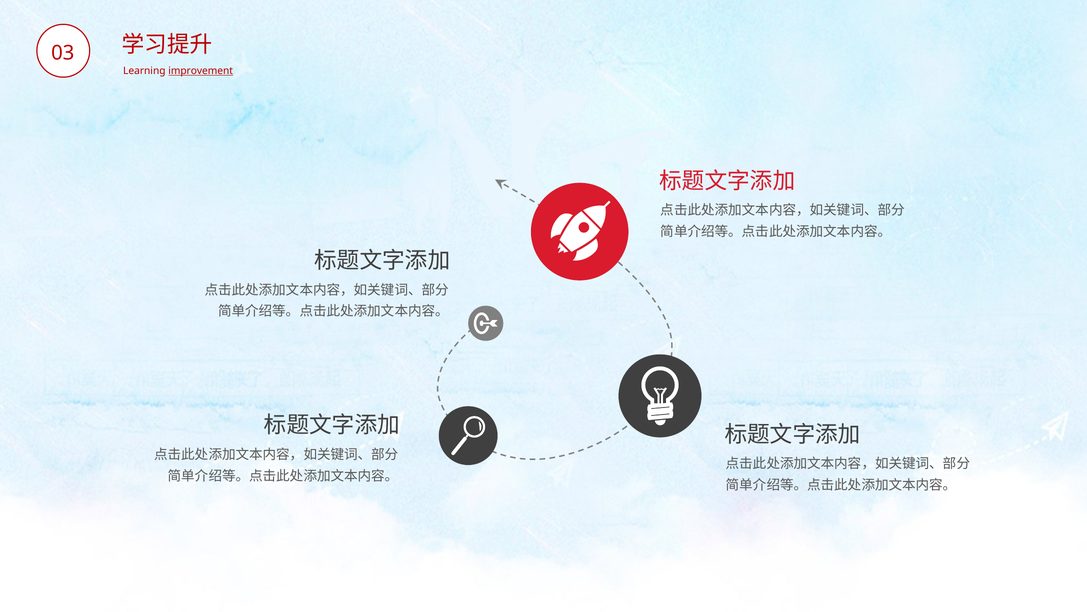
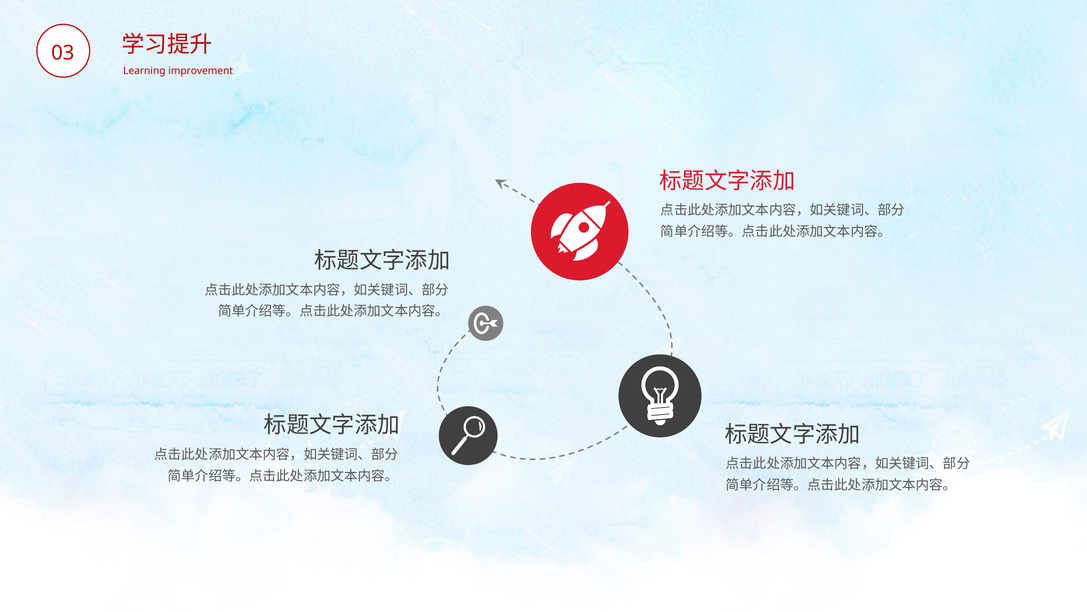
improvement underline: present -> none
